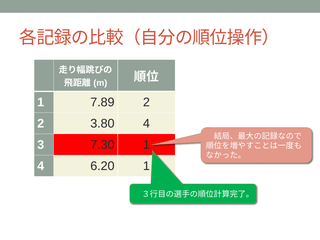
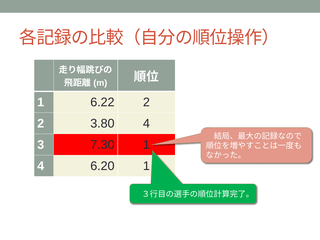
7.89: 7.89 -> 6.22
